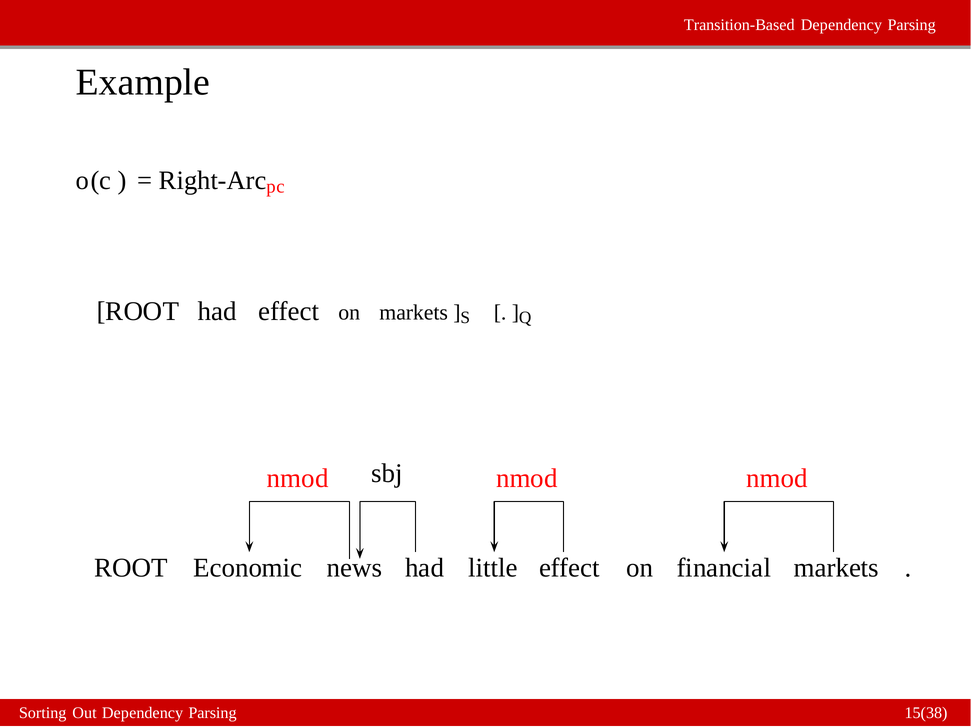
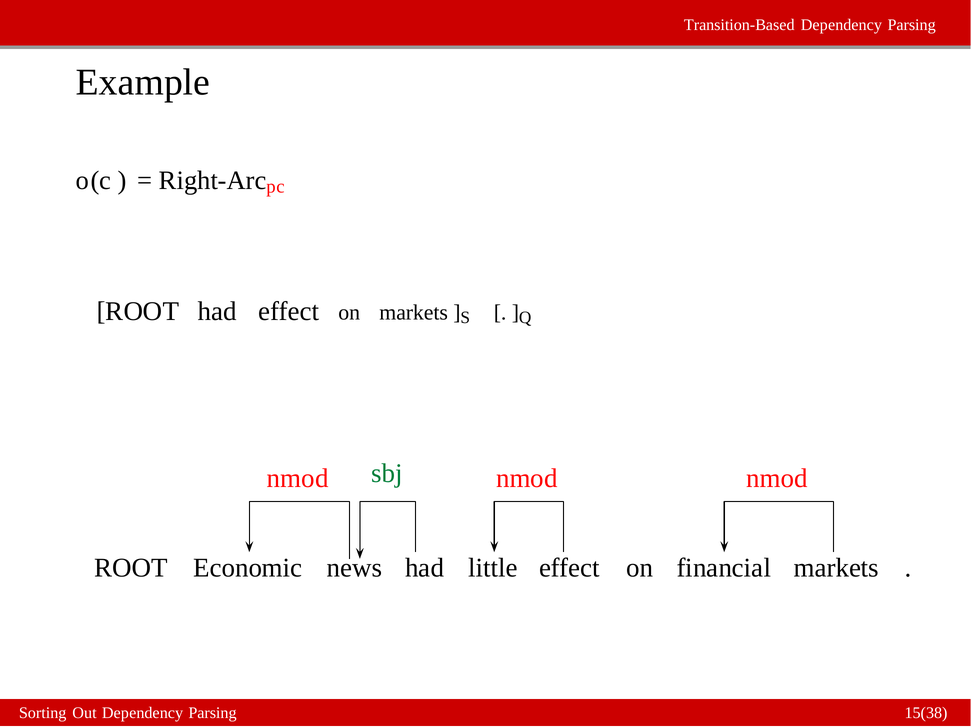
sbj colour: black -> green
